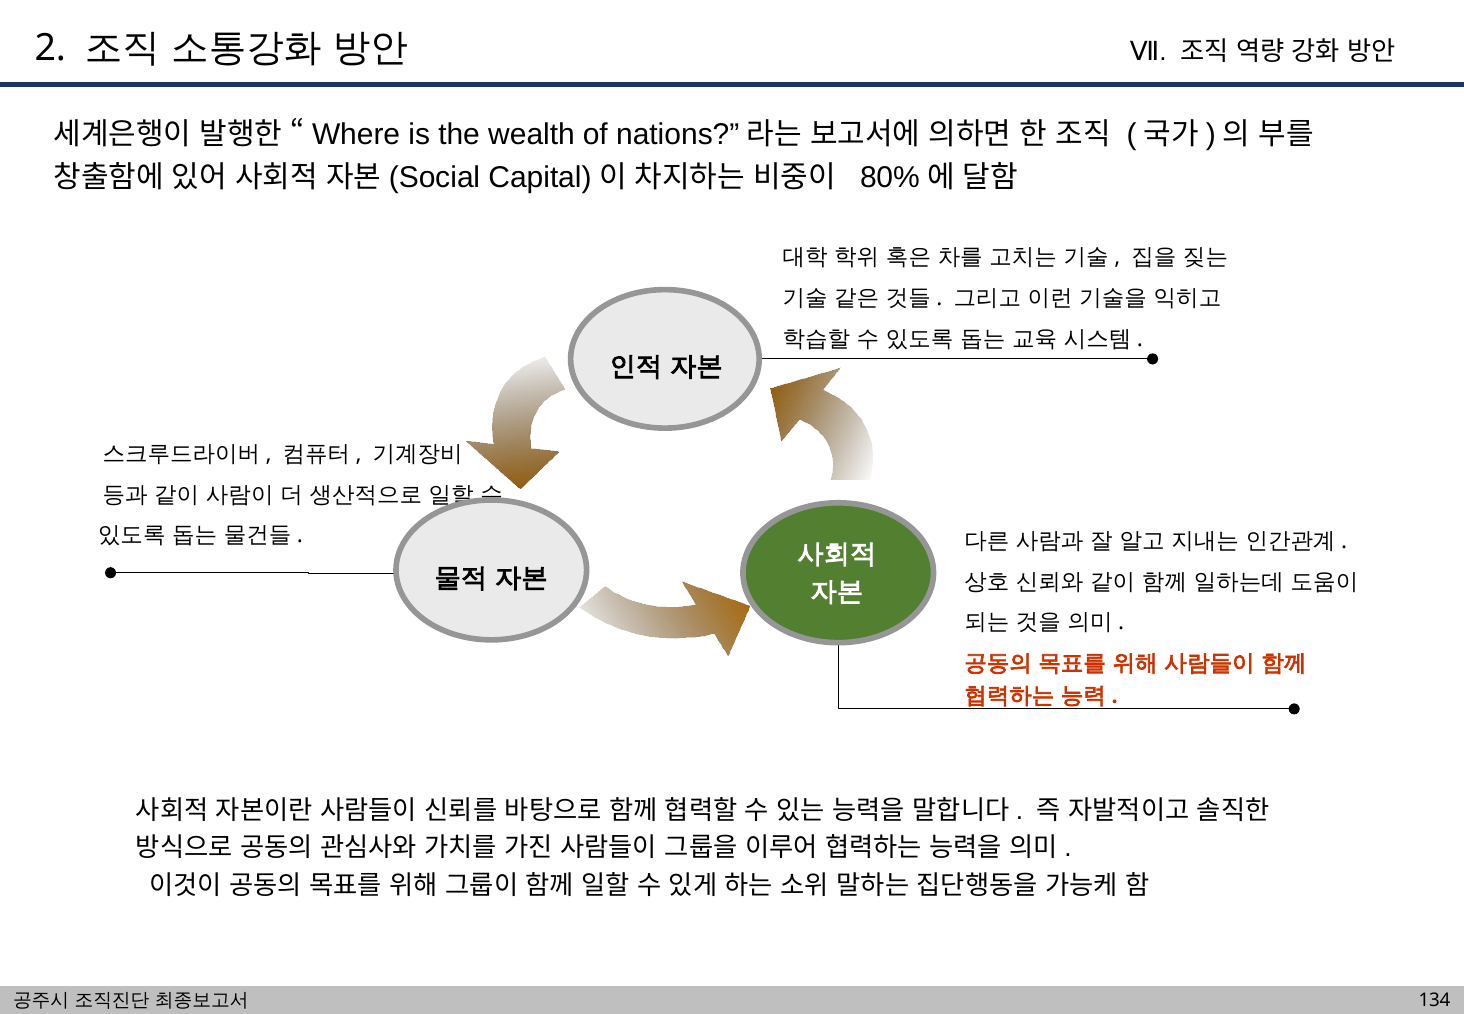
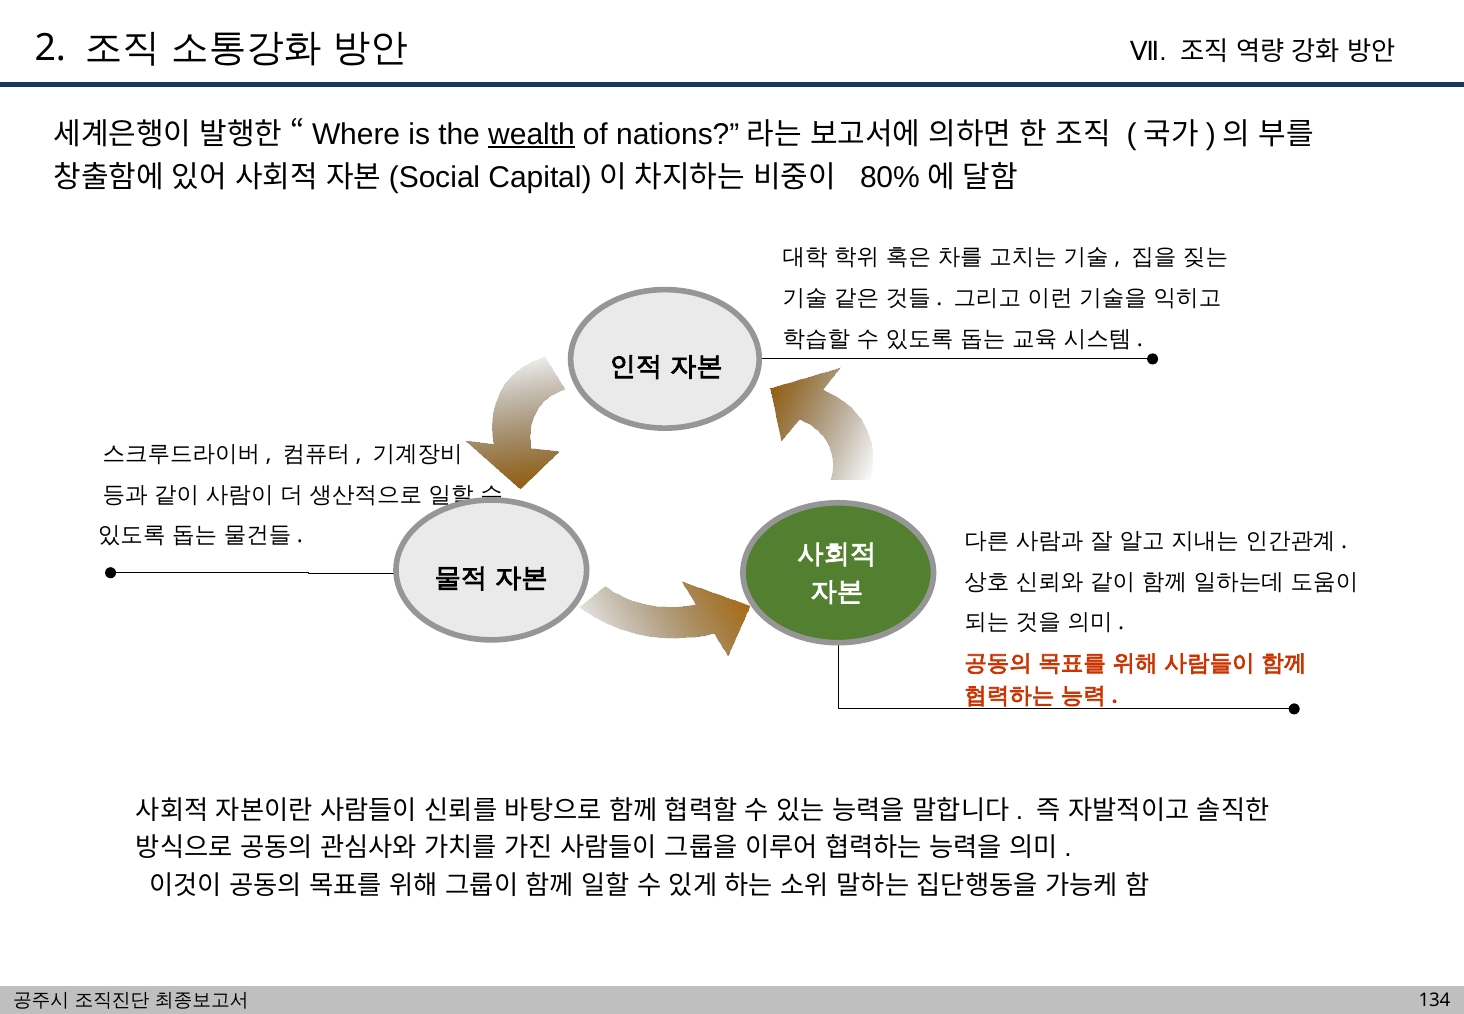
wealth underline: none -> present
